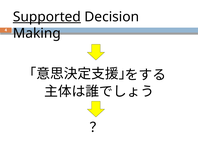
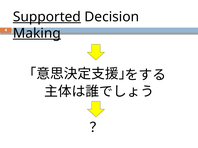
Making underline: none -> present
